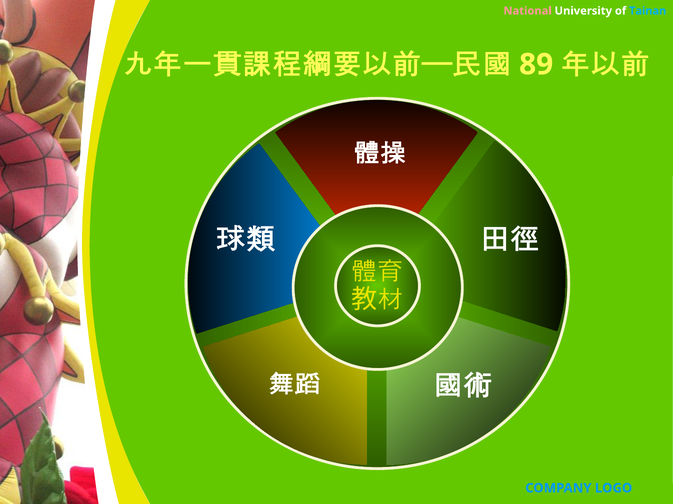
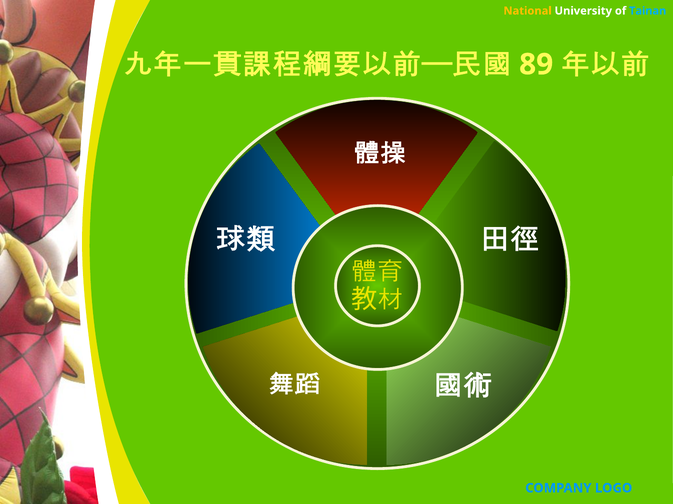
National colour: pink -> yellow
